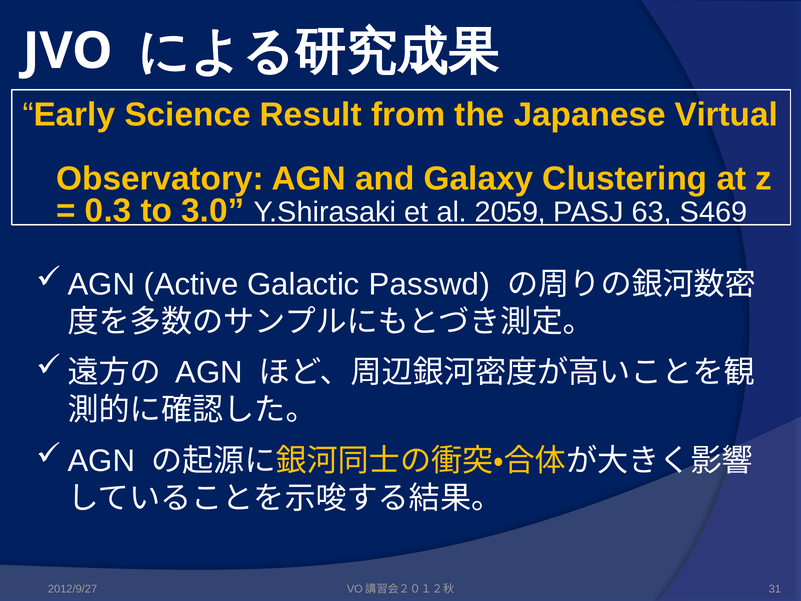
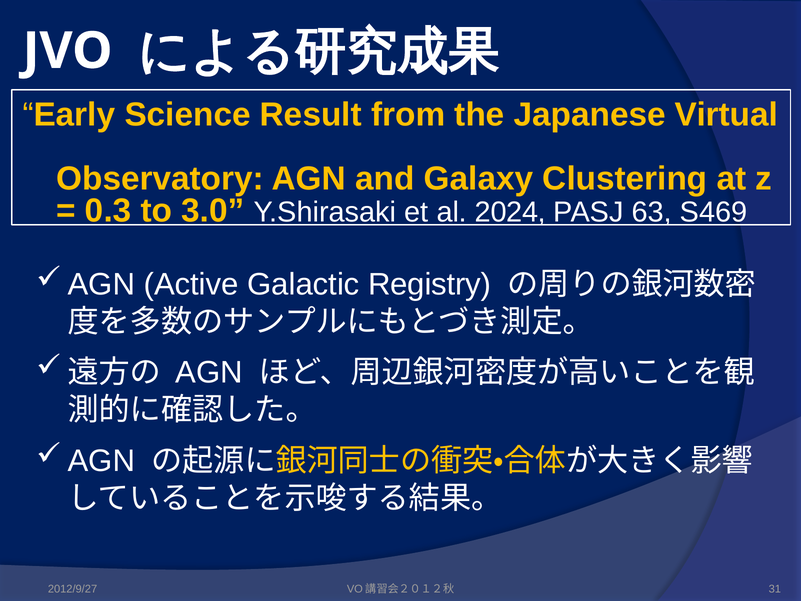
2059: 2059 -> 2024
Passwd: Passwd -> Registry
